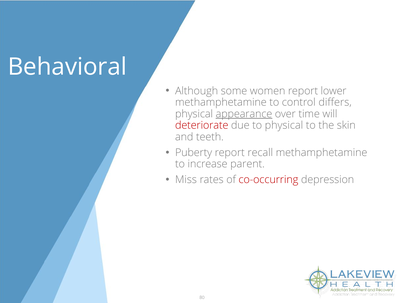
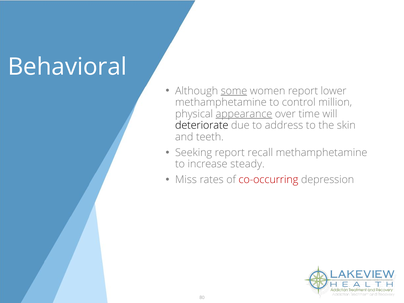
some underline: none -> present
differs: differs -> million
deteriorate colour: red -> black
to physical: physical -> address
Puberty: Puberty -> Seeking
parent: parent -> steady
